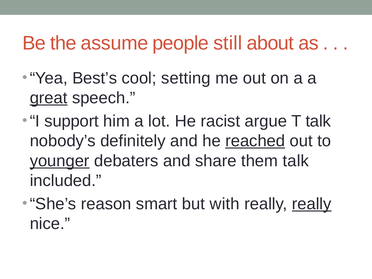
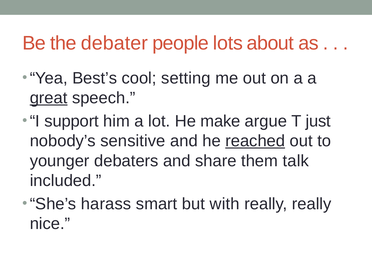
assume: assume -> debater
still: still -> lots
racist: racist -> make
T talk: talk -> just
definitely: definitely -> sensitive
younger underline: present -> none
reason: reason -> harass
really at (312, 204) underline: present -> none
